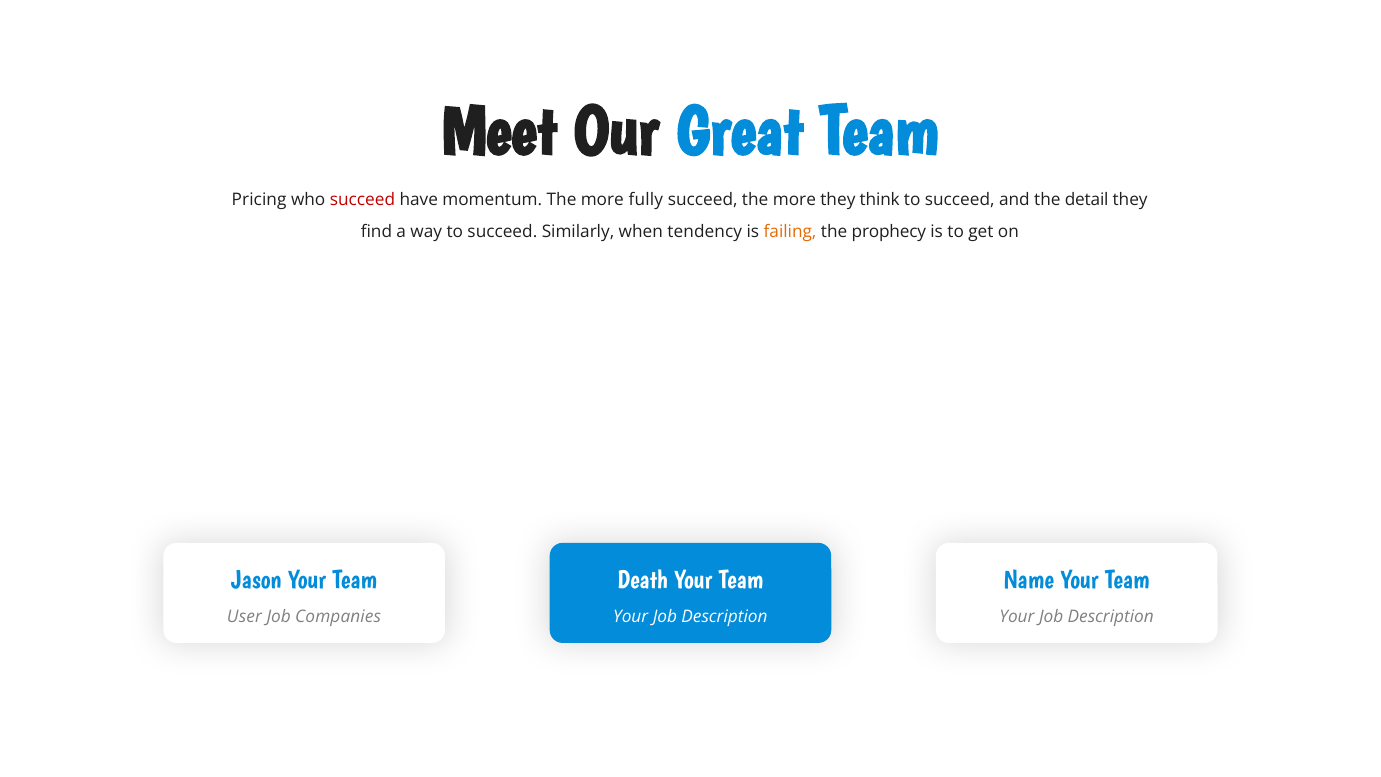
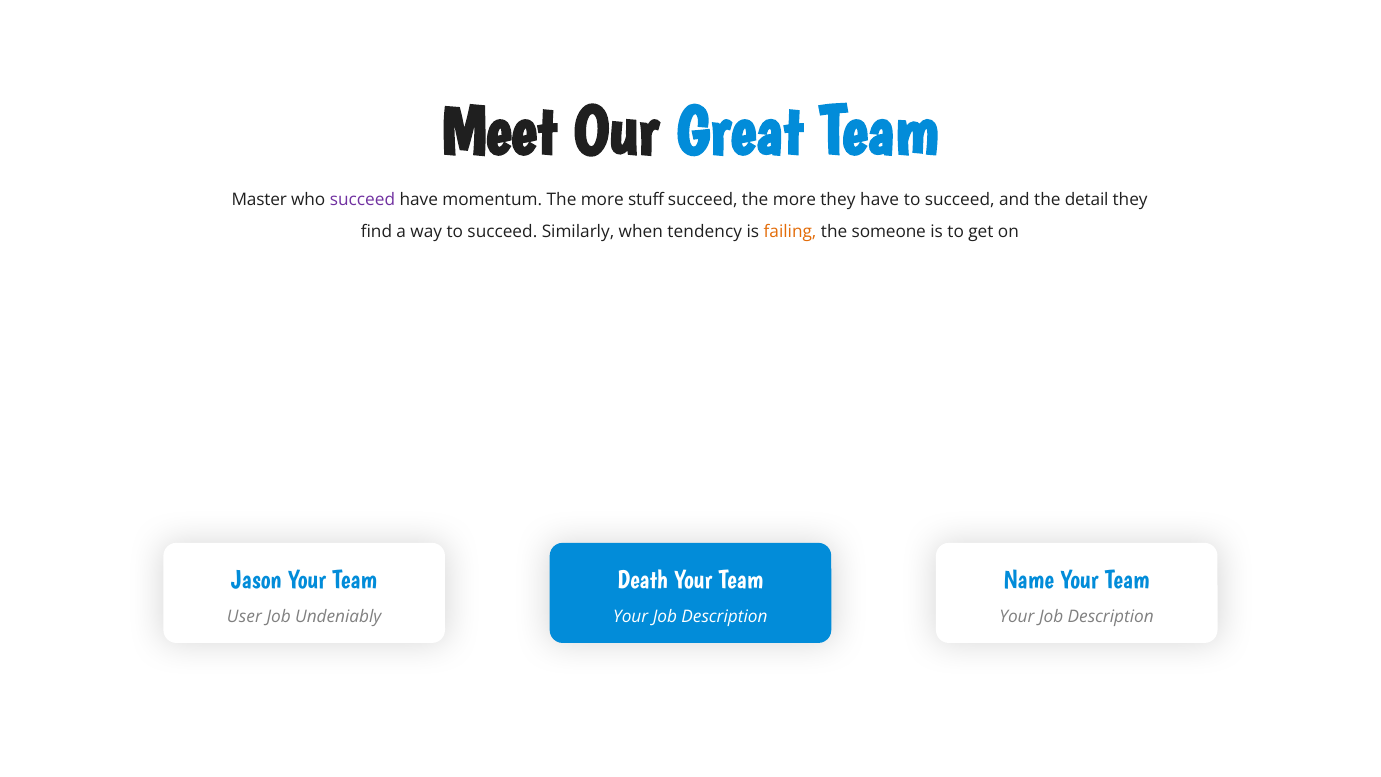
Pricing: Pricing -> Master
succeed at (362, 200) colour: red -> purple
fully: fully -> stuff
they think: think -> have
prophecy: prophecy -> someone
Companies: Companies -> Undeniably
